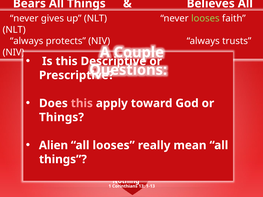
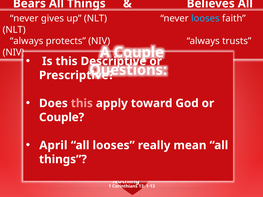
looses at (205, 18) colour: light green -> light blue
Things at (61, 117): Things -> Couple
Alien: Alien -> April
